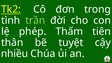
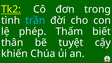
trần colour: light green -> light blue
tiên: tiên -> biết
nhiều: nhiều -> khiến
